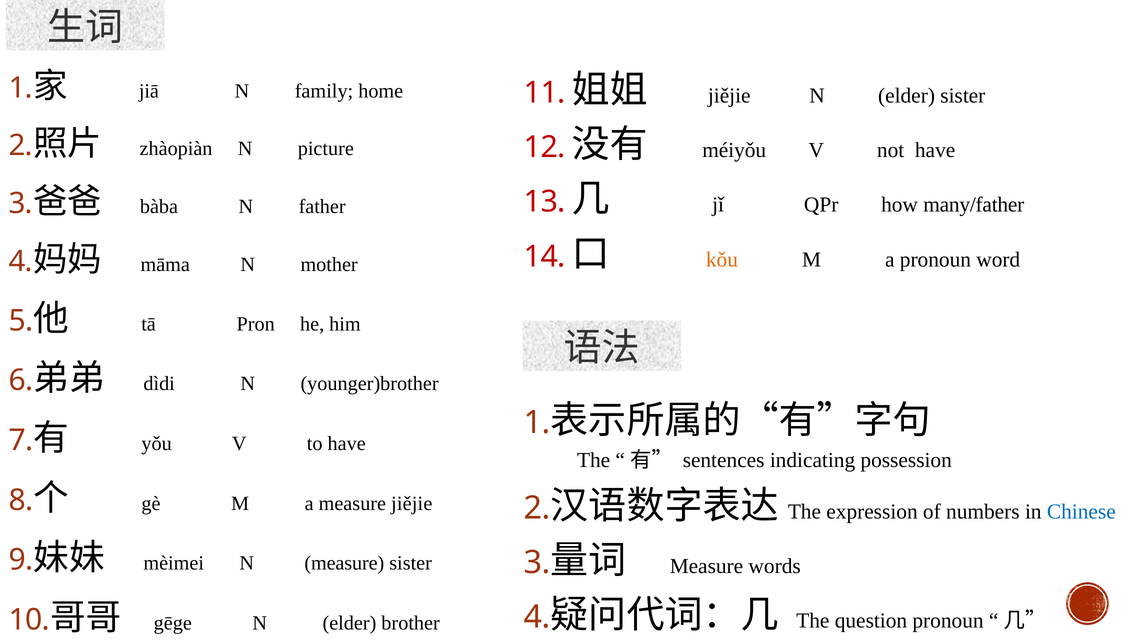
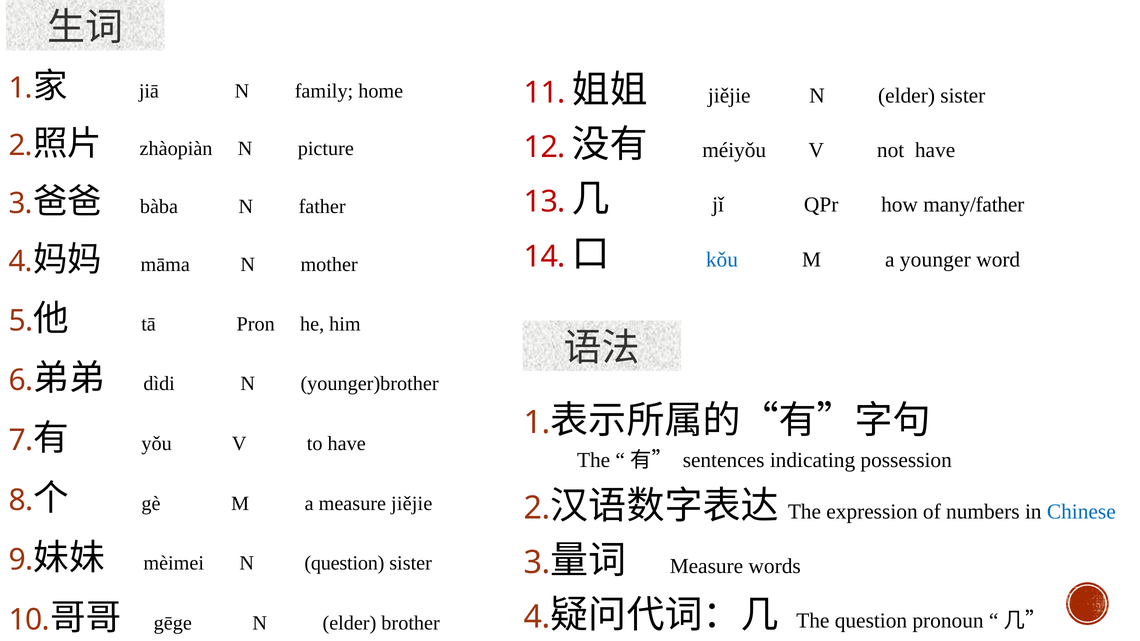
kǒu colour: orange -> blue
a pronoun: pronoun -> younger
N measure: measure -> question
